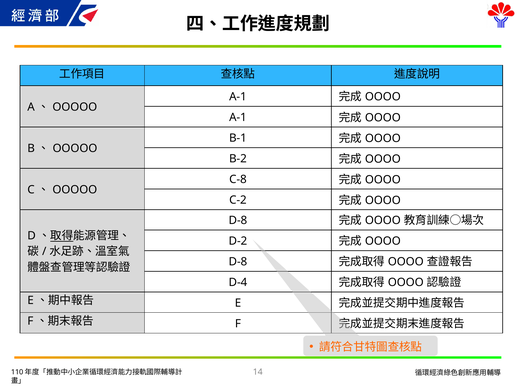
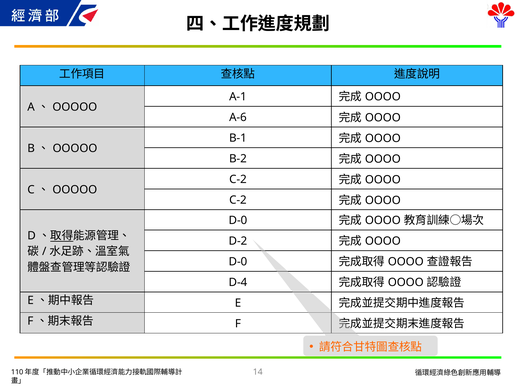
A-1 at (238, 118): A-1 -> A-6
C-8 at (238, 180): C-8 -> C-2
D-8 at (238, 221): D-8 -> D-0
D-8 at (238, 262): D-8 -> D-0
